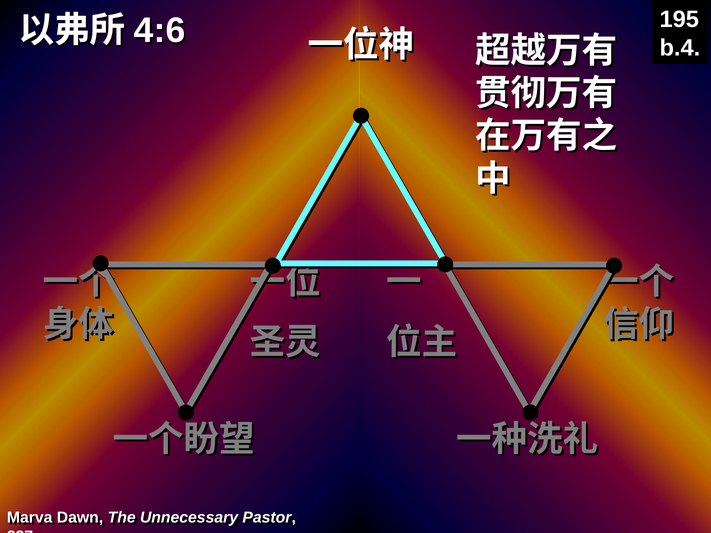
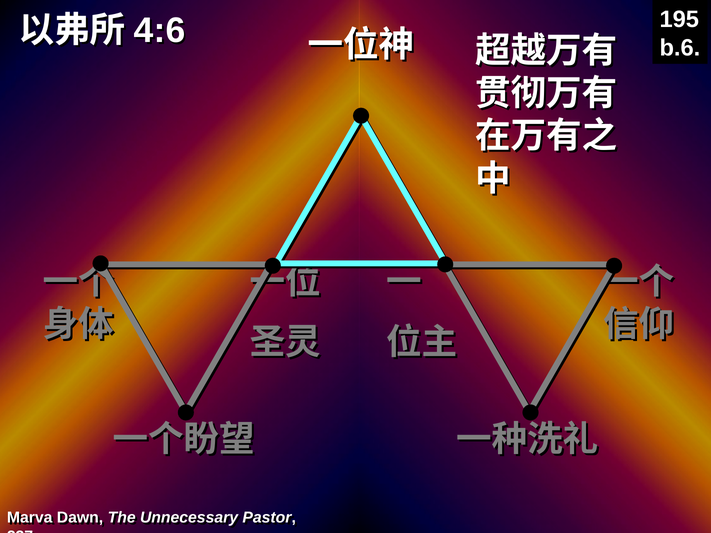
b.4: b.4 -> b.6
